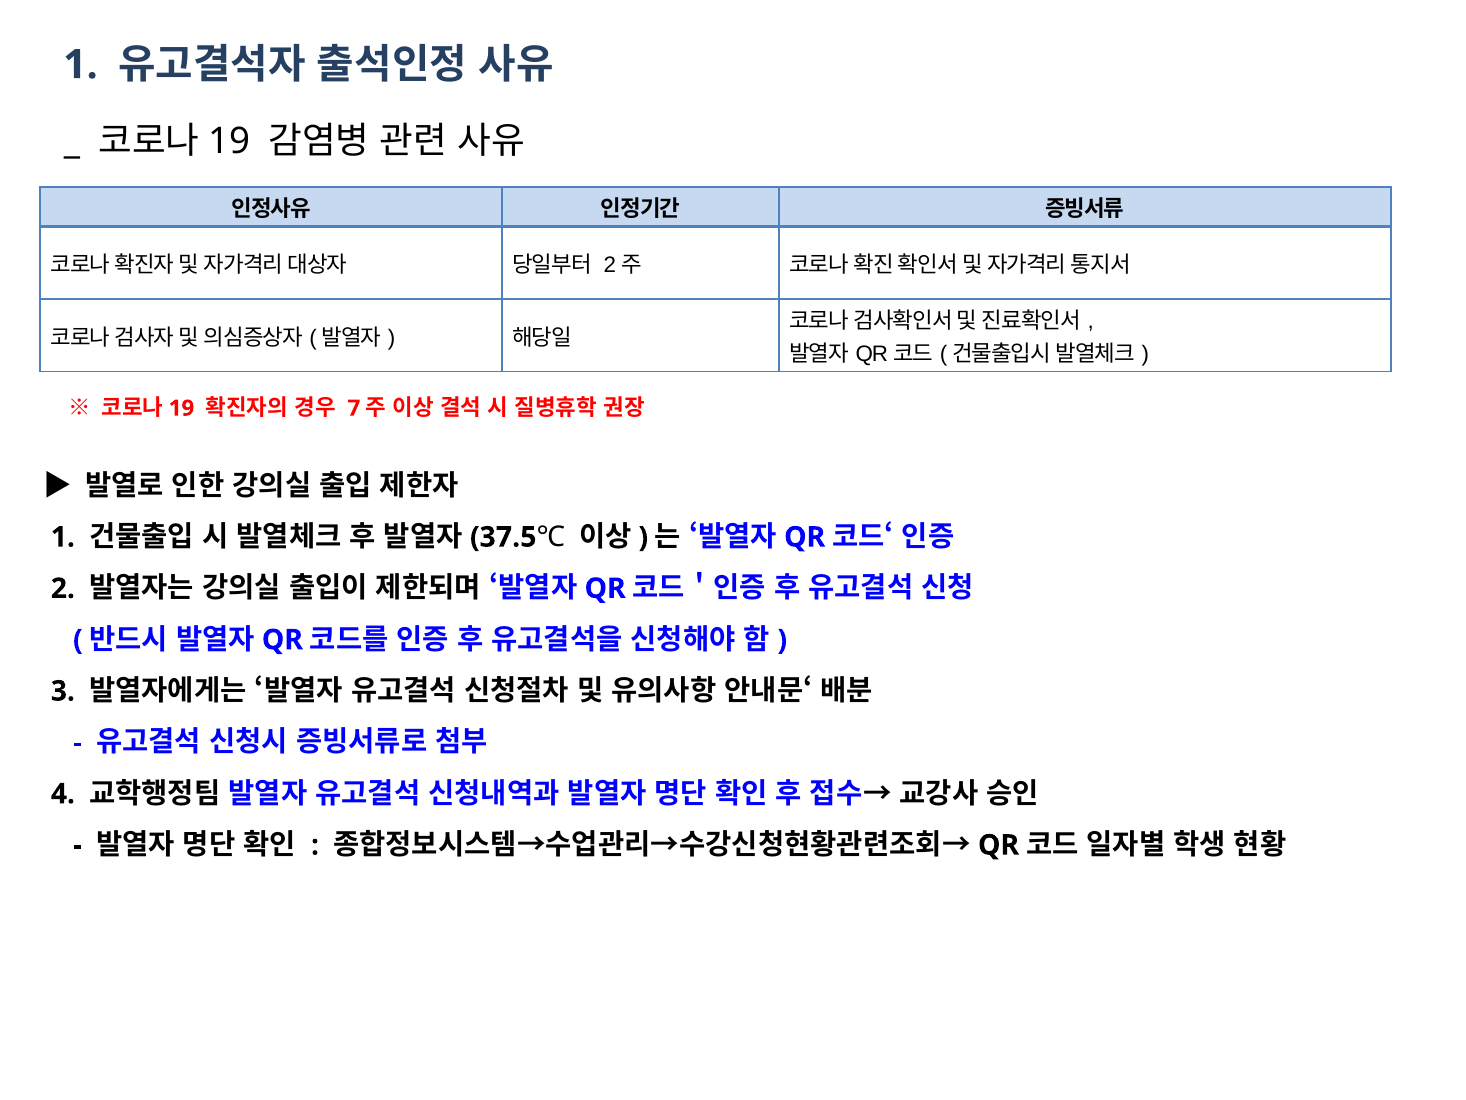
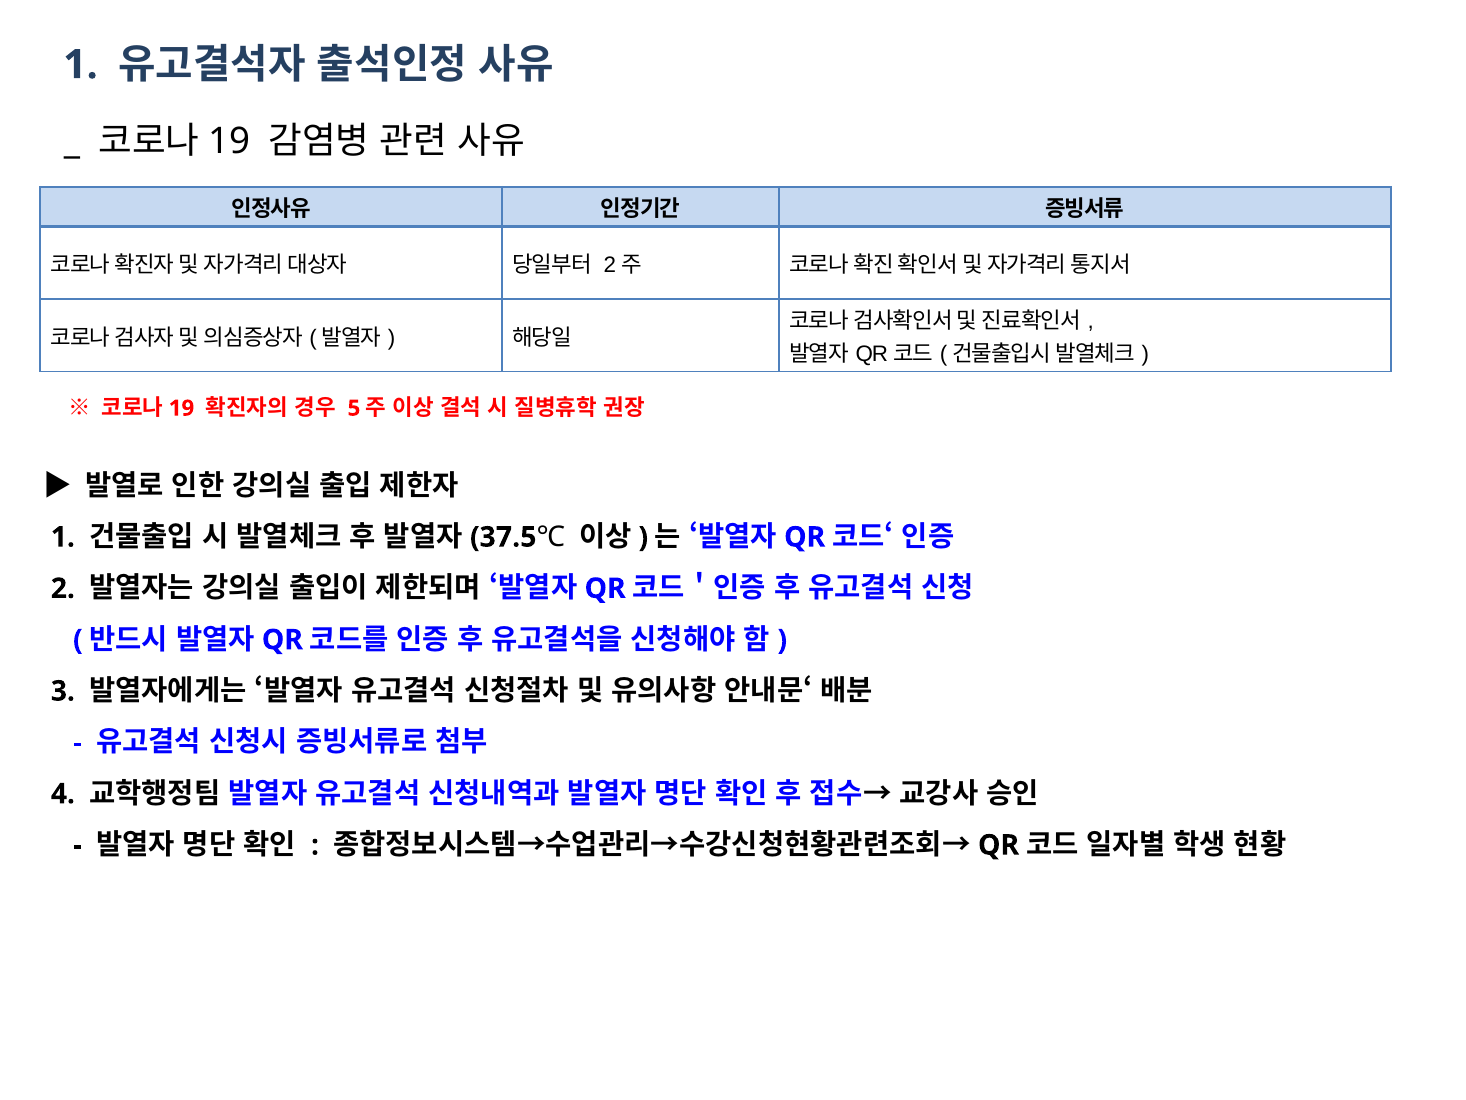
7: 7 -> 5
